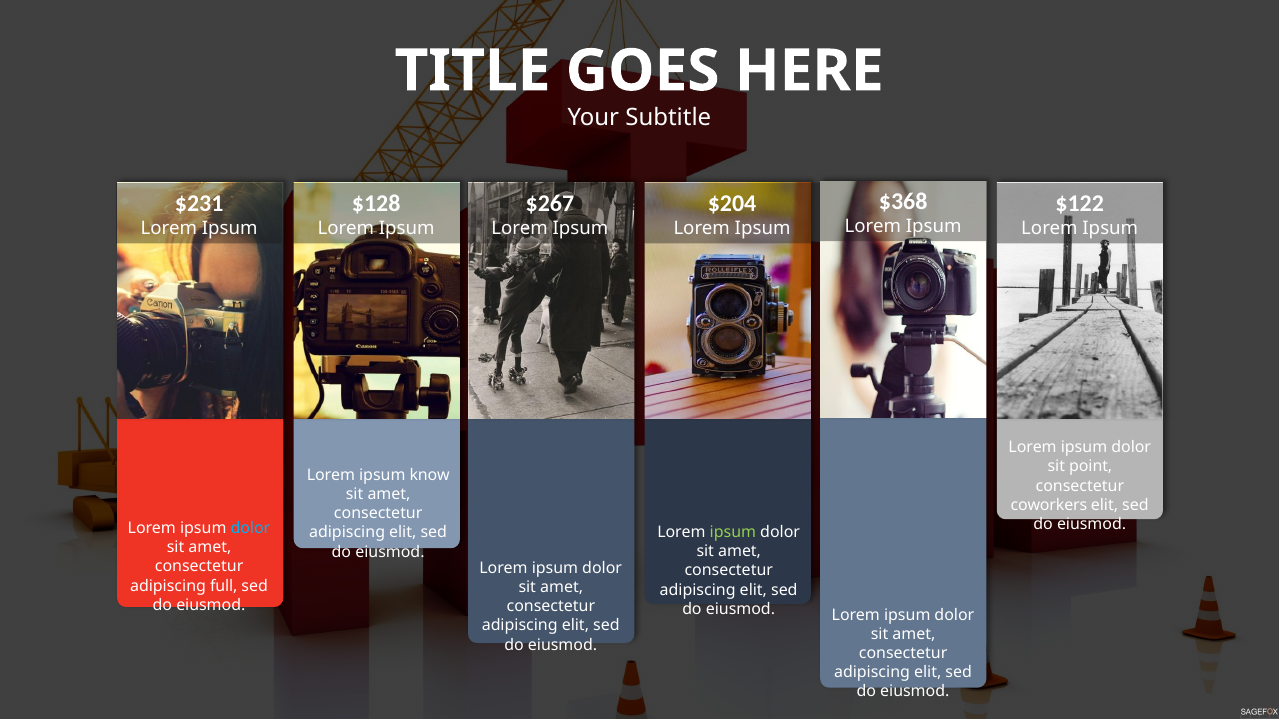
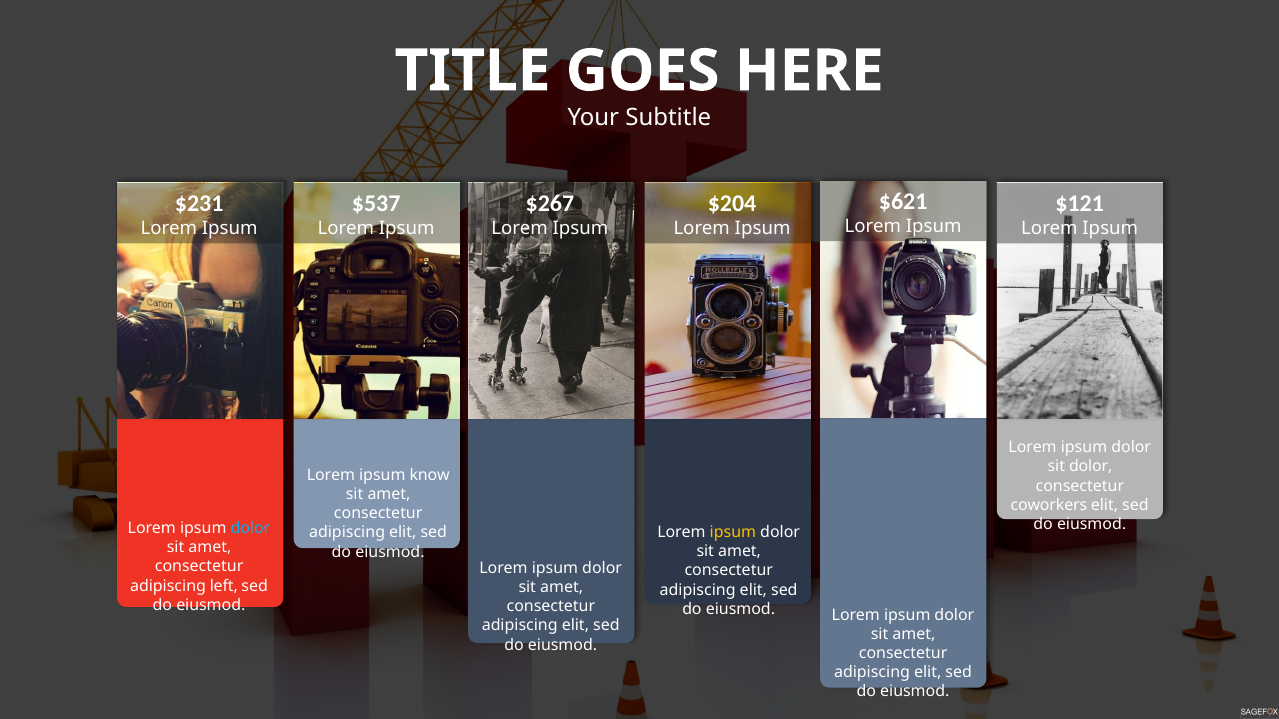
$368: $368 -> $621
$128: $128 -> $537
$122: $122 -> $121
sit point: point -> dolor
ipsum at (733, 533) colour: light green -> yellow
full: full -> left
